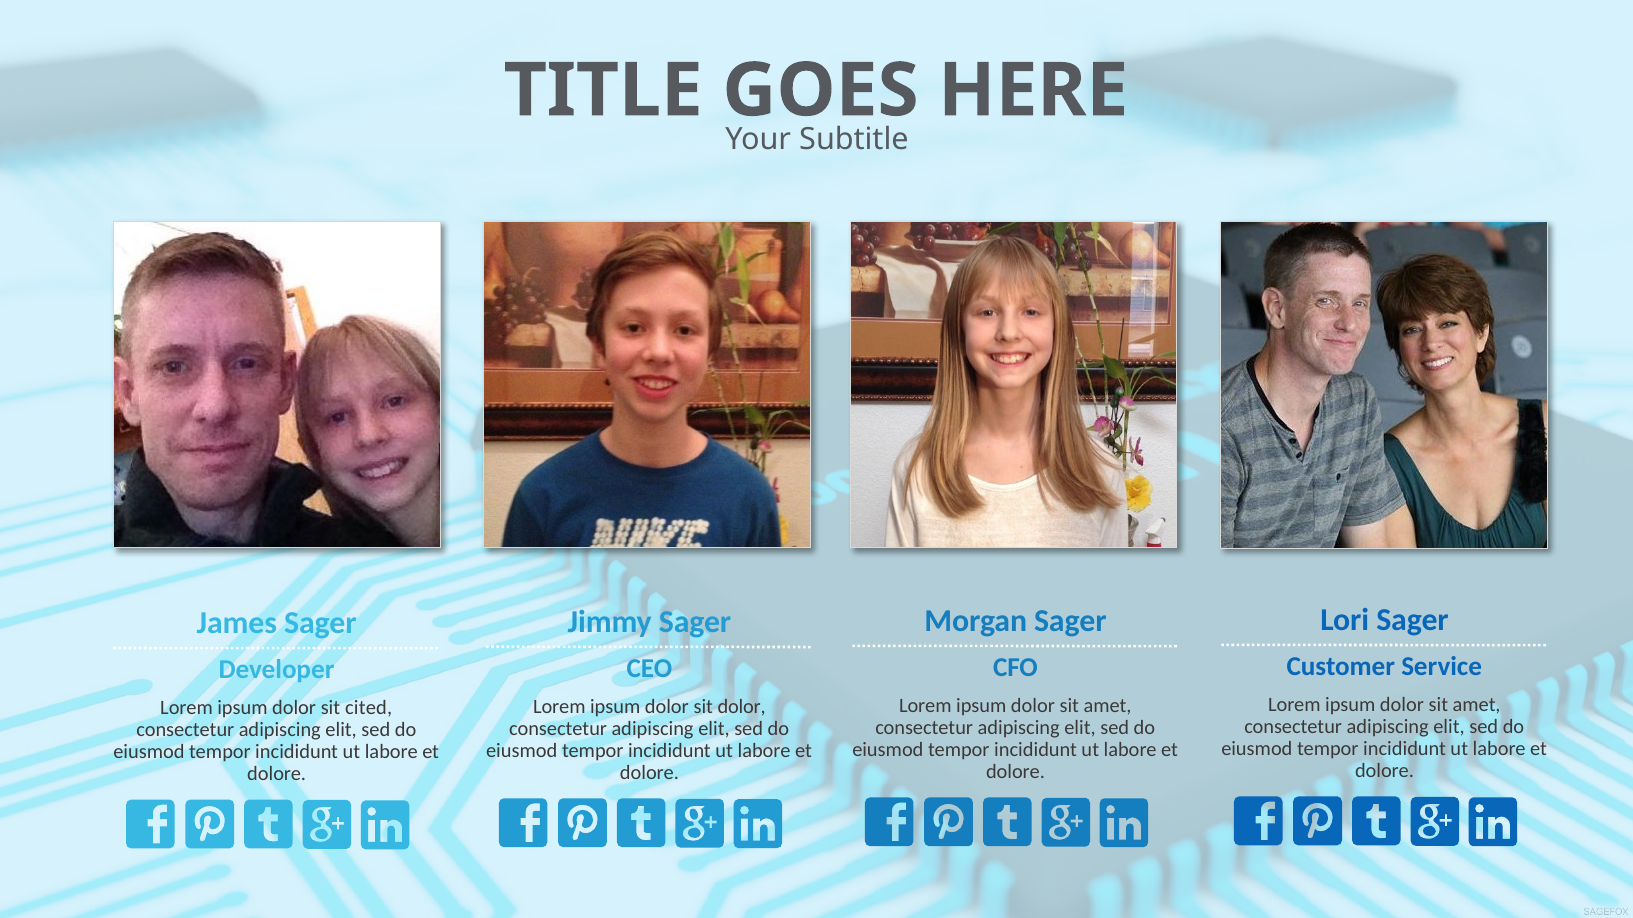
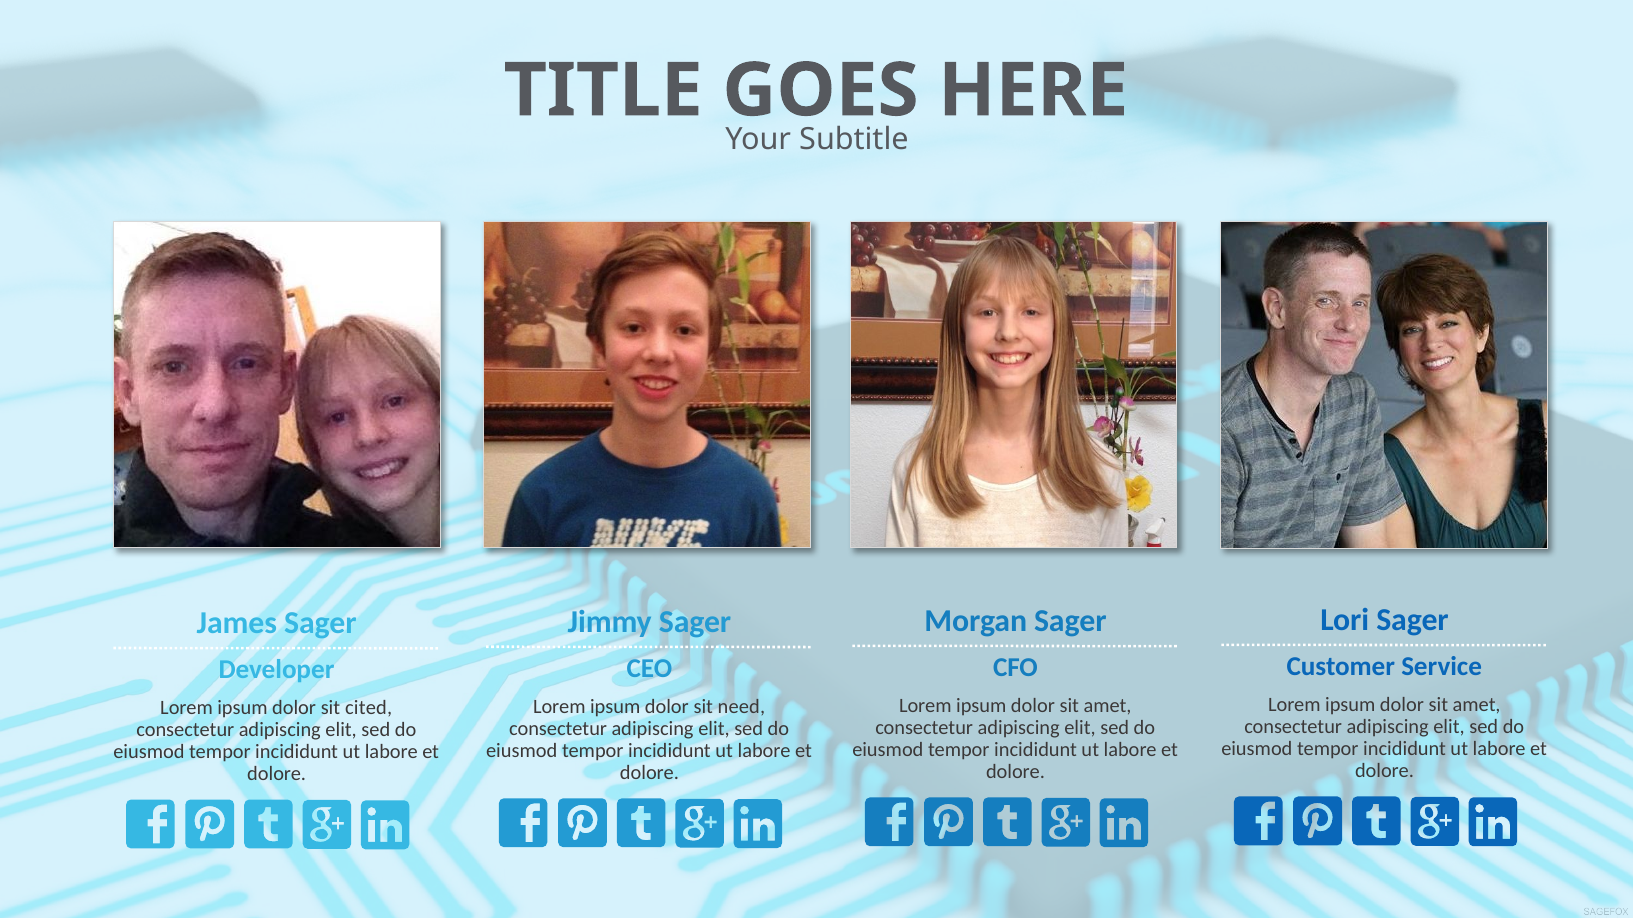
sit dolor: dolor -> need
